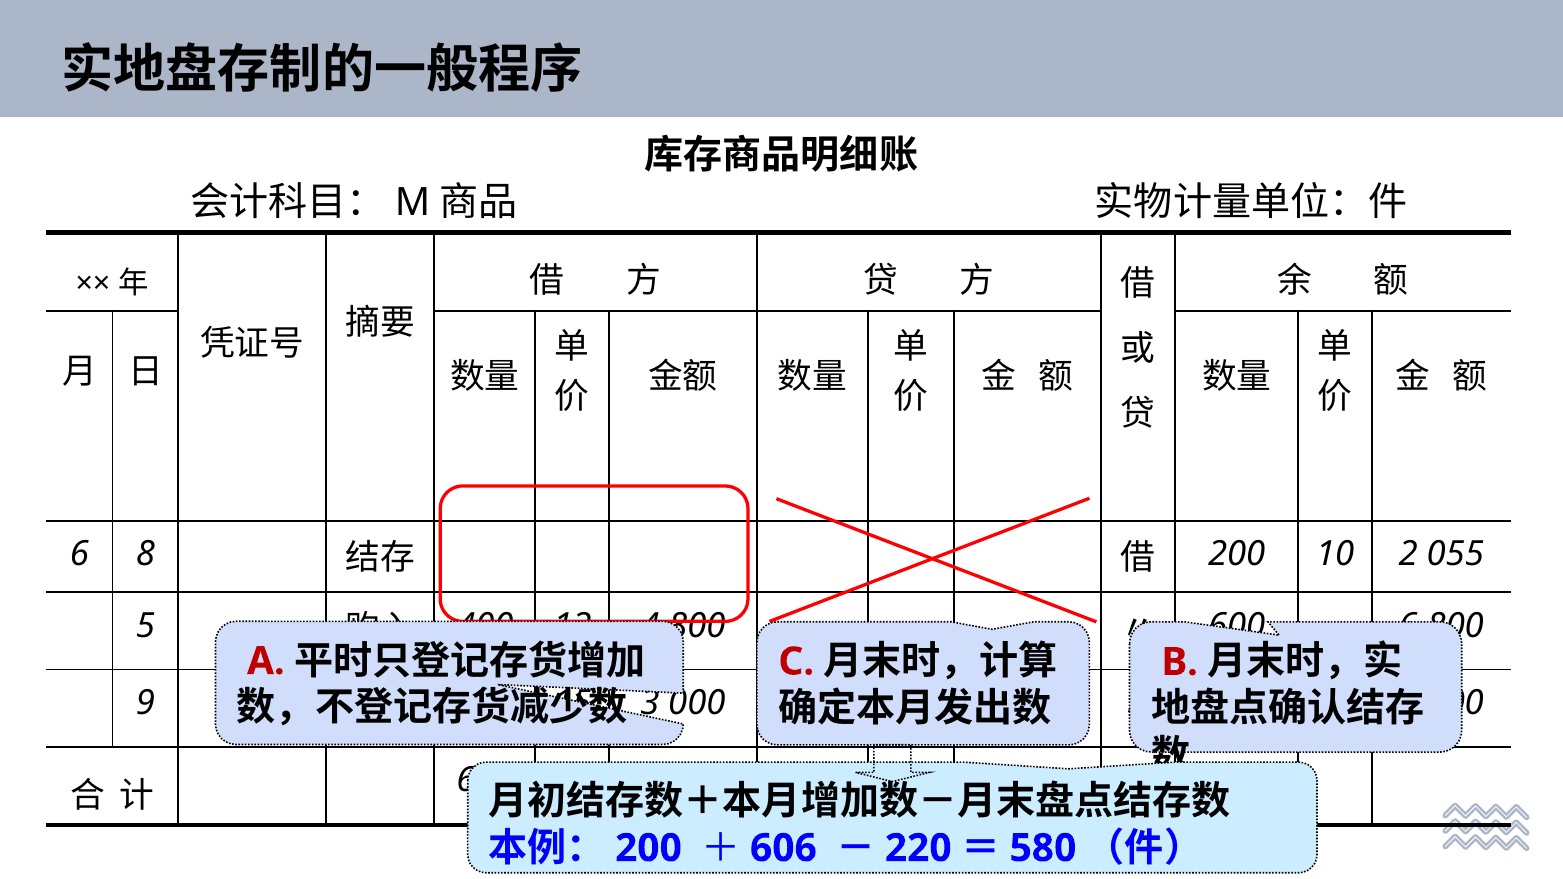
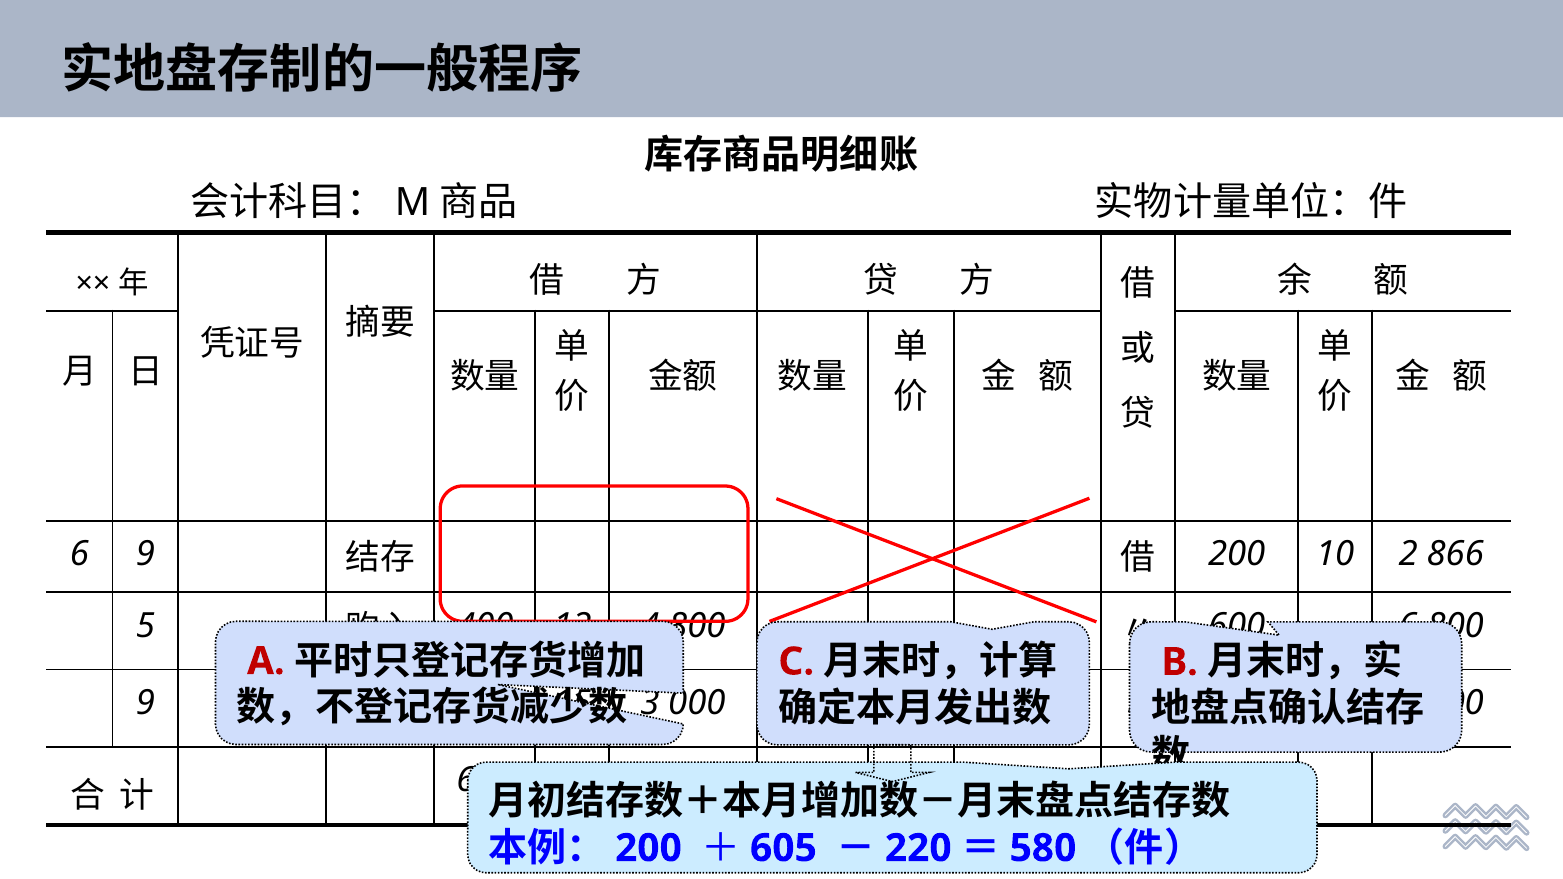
6 8: 8 -> 9
055: 055 -> 866
606: 606 -> 605
